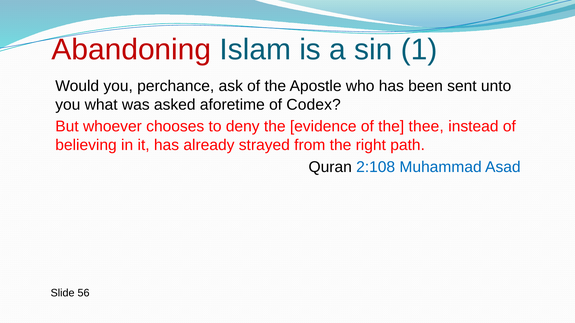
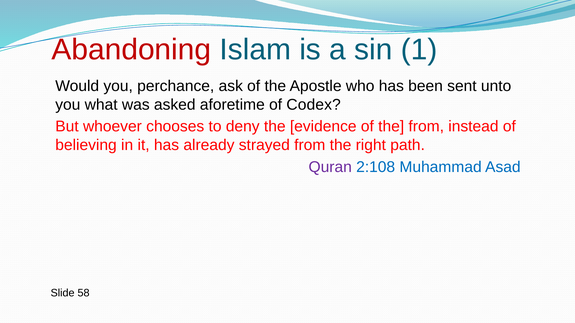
the thee: thee -> from
Quran colour: black -> purple
56: 56 -> 58
